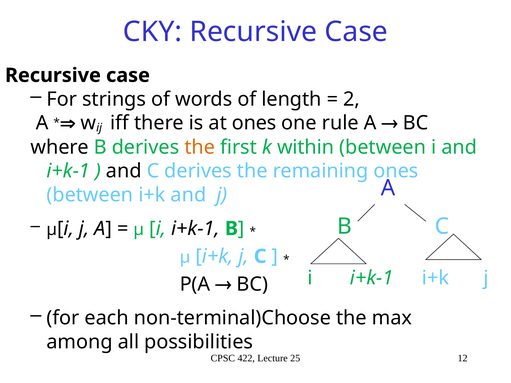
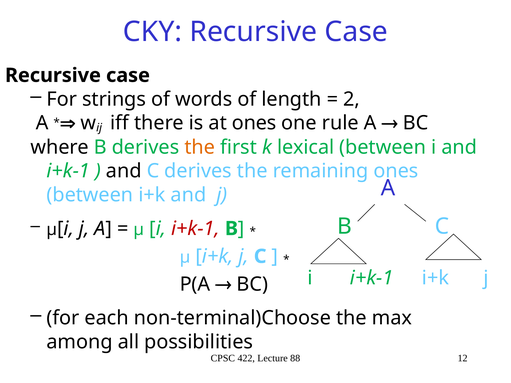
within: within -> lexical
i+k-1 at (195, 229) colour: black -> red
25: 25 -> 88
